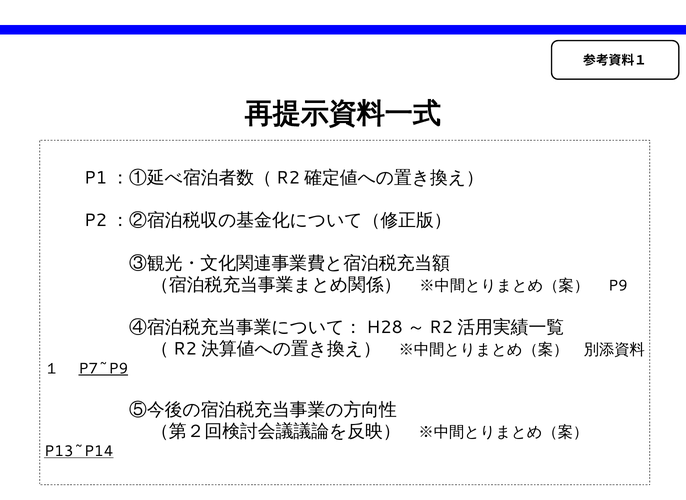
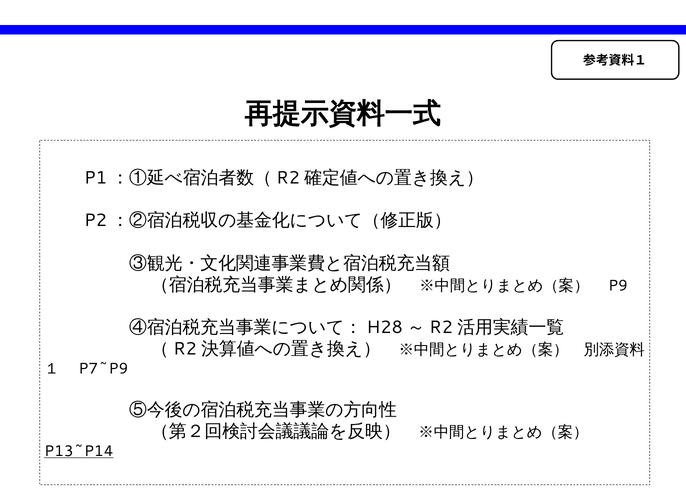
P7~P9 underline: present -> none
